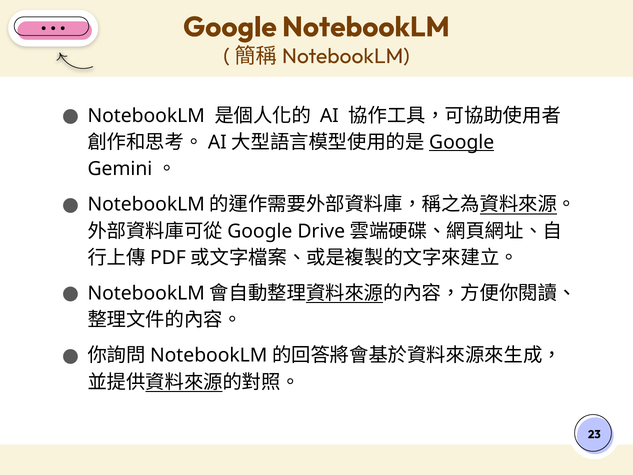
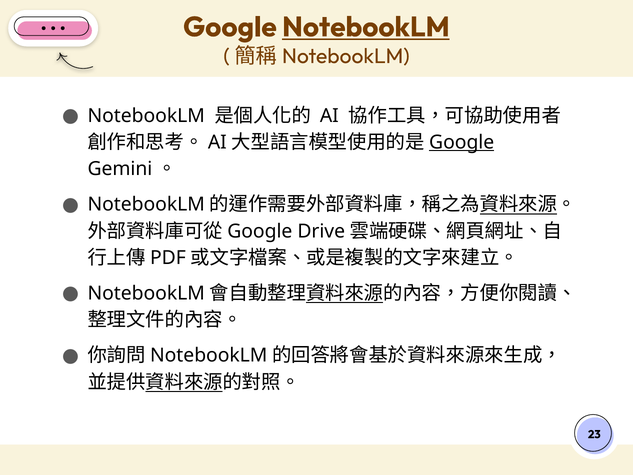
NotebookLM at (366, 27) underline: none -> present
